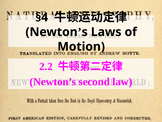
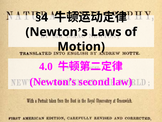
2.2: 2.2 -> 4.0
